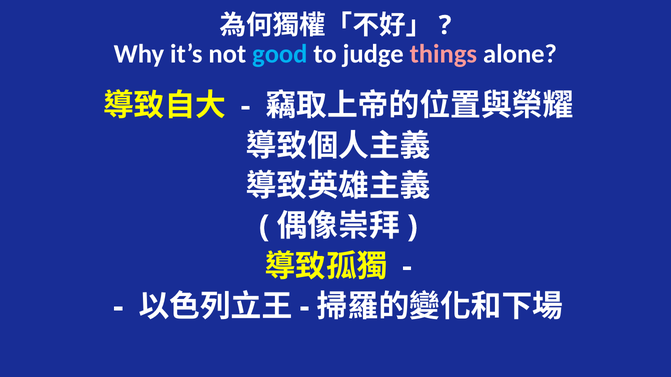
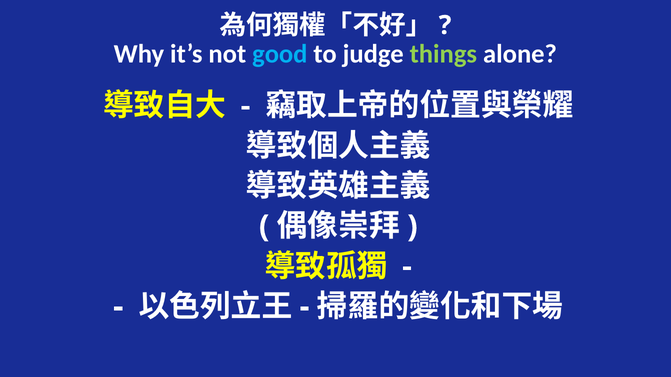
things colour: pink -> light green
